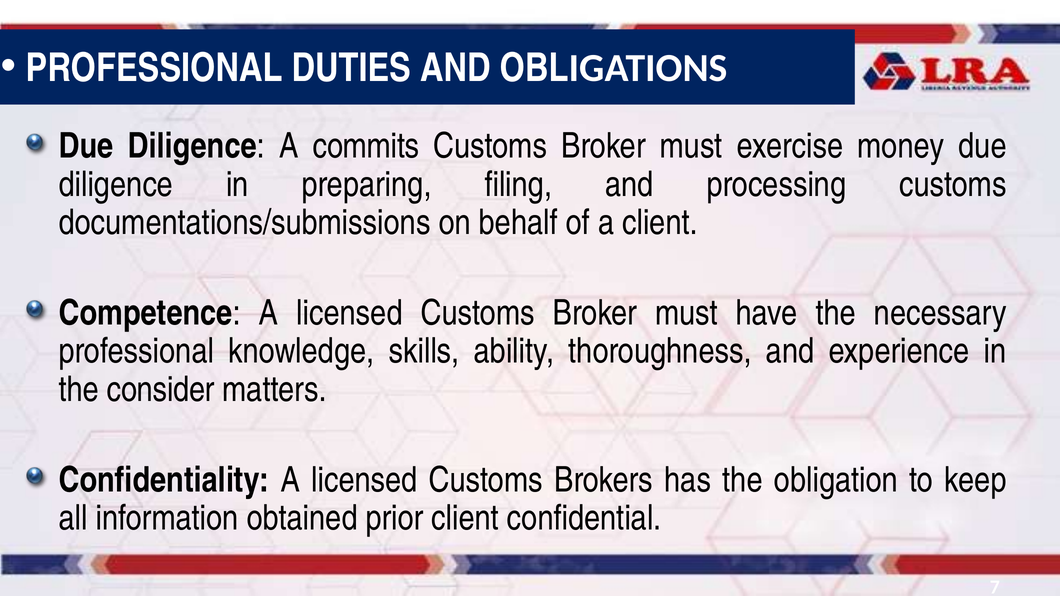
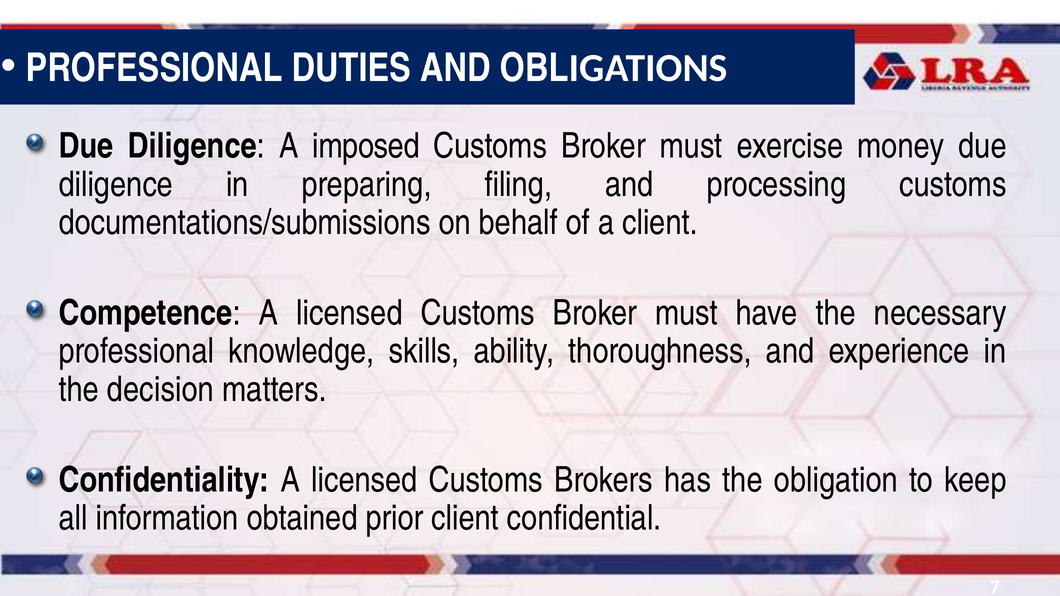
commits: commits -> imposed
consider: consider -> decision
